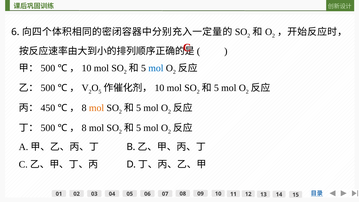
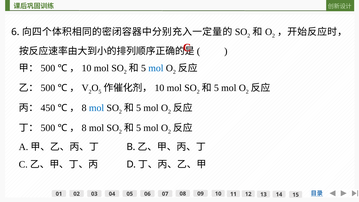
mol at (97, 108) colour: orange -> blue
